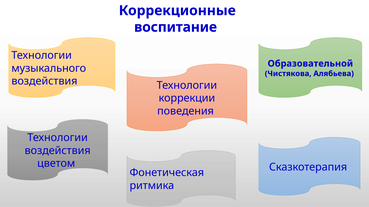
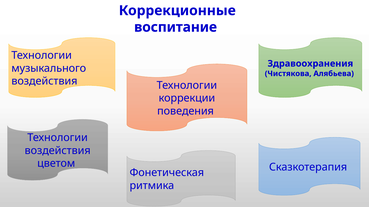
Образовательной: Образовательной -> Здравоохранения
